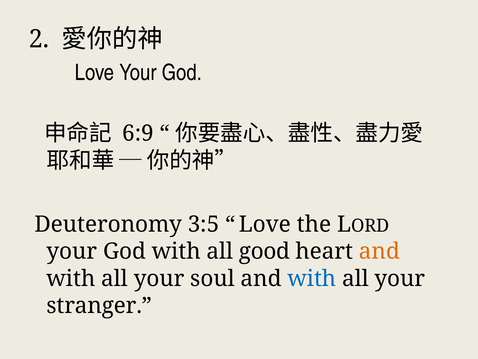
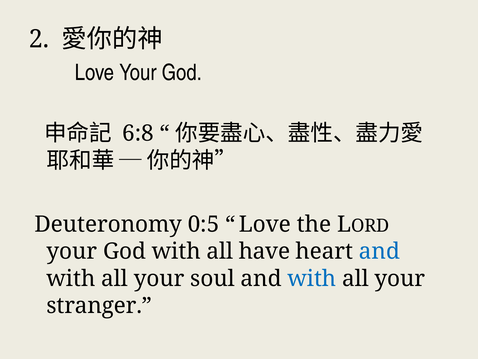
6:9: 6:9 -> 6:8
3:5: 3:5 -> 0:5
good: good -> have
and at (379, 251) colour: orange -> blue
